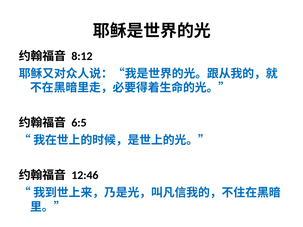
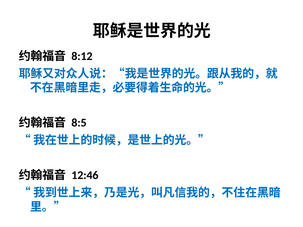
6:5: 6:5 -> 8:5
